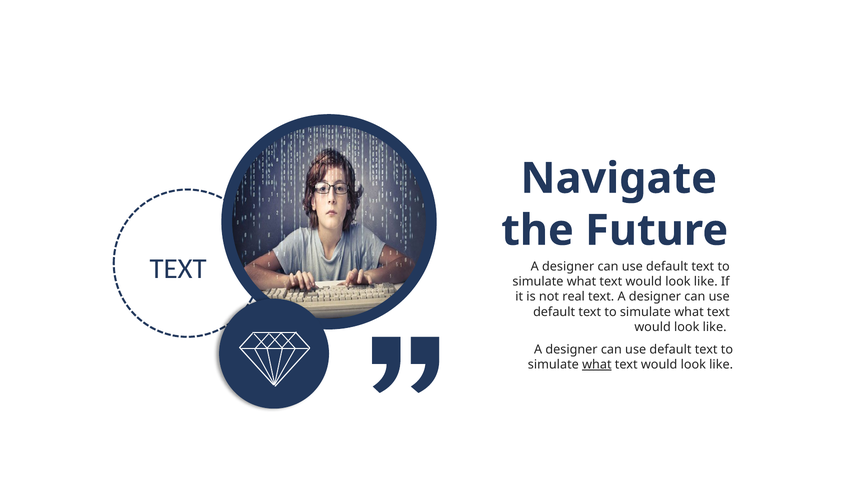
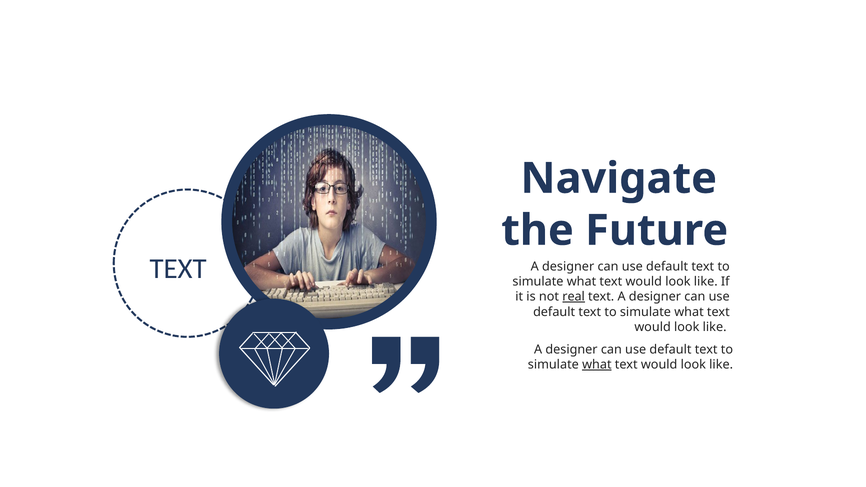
real underline: none -> present
